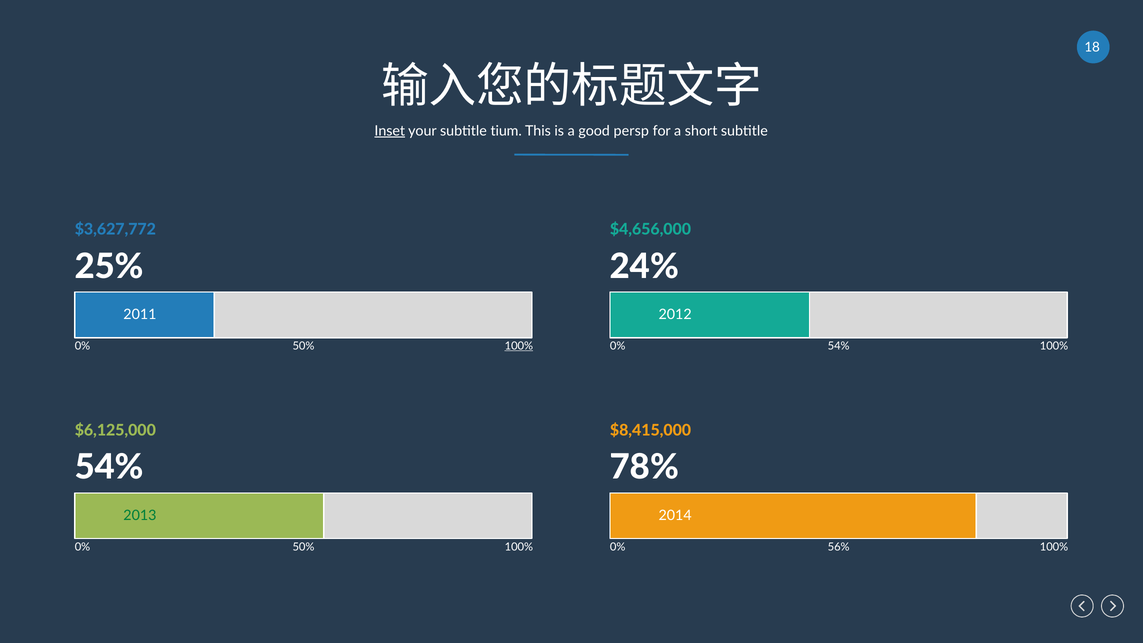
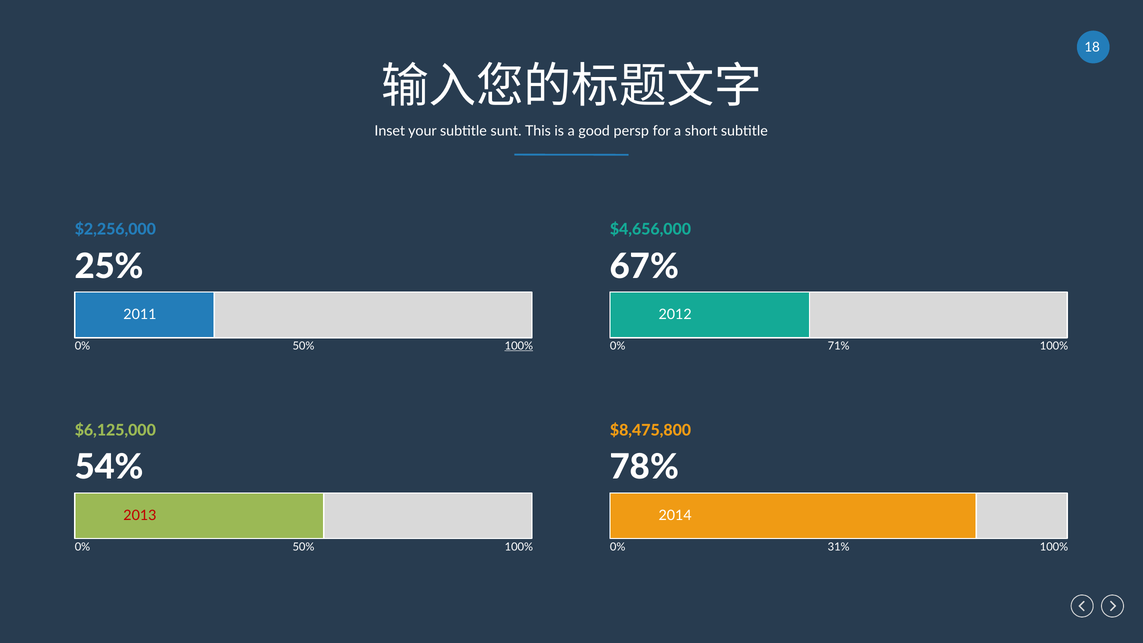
Inset underline: present -> none
tium: tium -> sunt
$3,627,772: $3,627,772 -> $2,256,000
24%: 24% -> 67%
54% at (839, 346): 54% -> 71%
$8,415,000: $8,415,000 -> $8,475,800
2013 colour: green -> red
56%: 56% -> 31%
